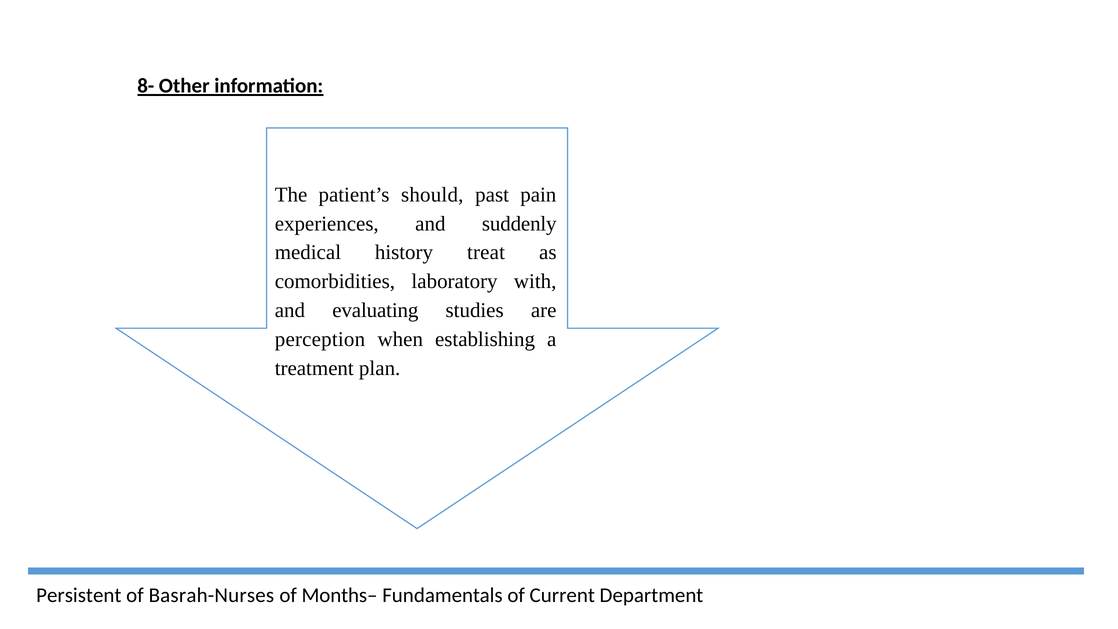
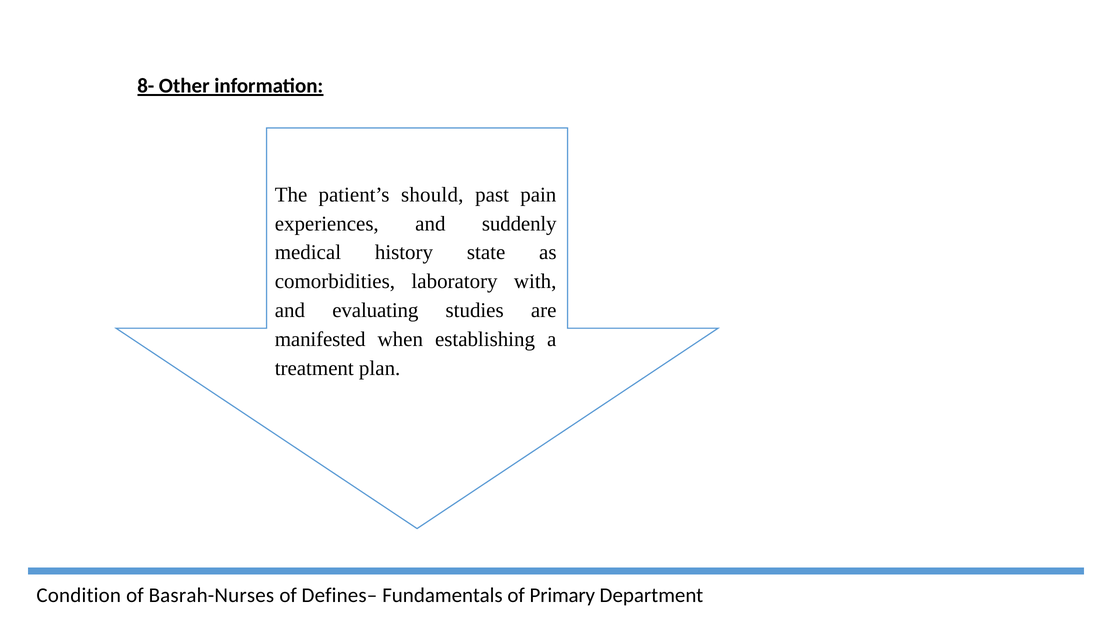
treat: treat -> state
perception: perception -> manifested
Persistent: Persistent -> Condition
Months–: Months– -> Defines–
Current: Current -> Primary
